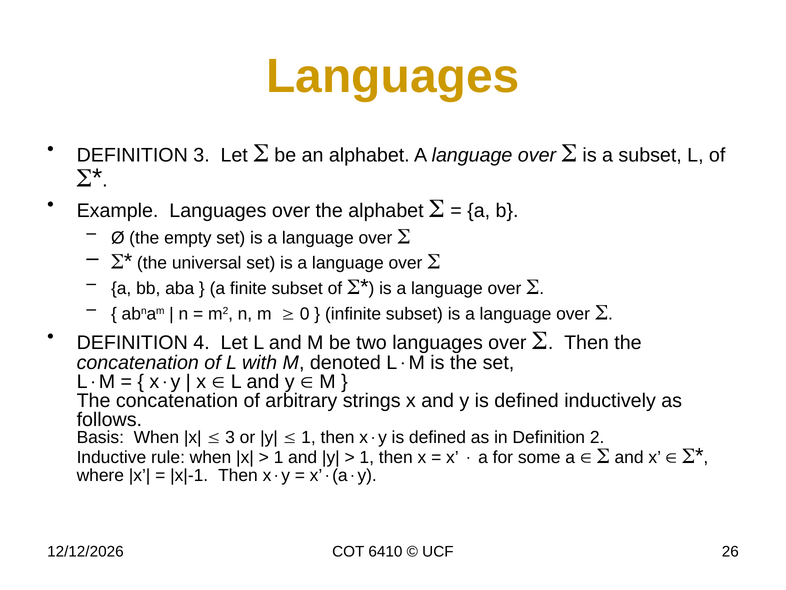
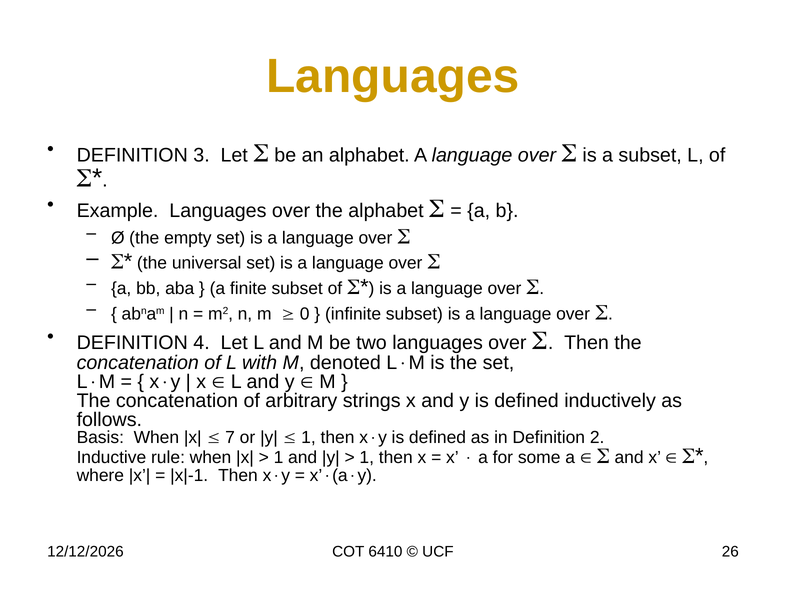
3 at (230, 437): 3 -> 7
